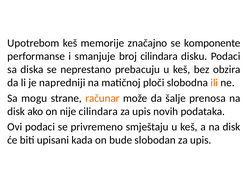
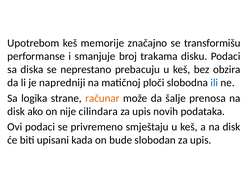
komponente: komponente -> transformišu
broj cilindara: cilindara -> trakama
ili colour: orange -> blue
mogu: mogu -> logika
